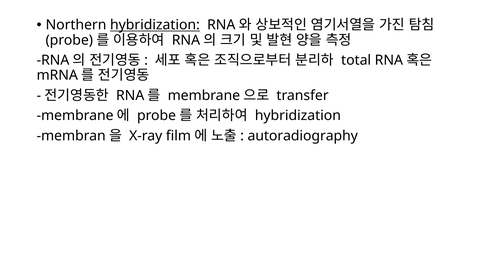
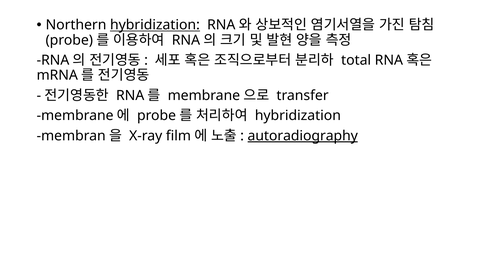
autoradiography underline: none -> present
